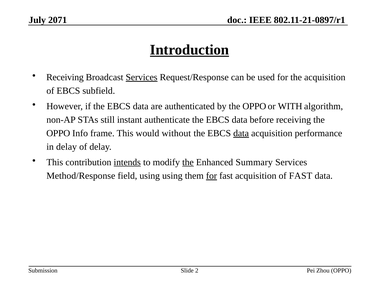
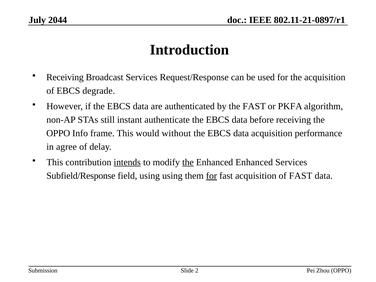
2071: 2071 -> 2044
Introduction underline: present -> none
Services at (142, 77) underline: present -> none
subfield: subfield -> degrade
by the OPPO: OPPO -> FAST
WITH: WITH -> PKFA
data at (241, 133) underline: present -> none
in delay: delay -> agree
Enhanced Summary: Summary -> Enhanced
Method/Response: Method/Response -> Subfield/Response
